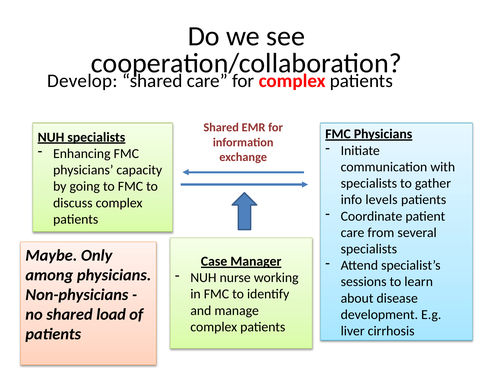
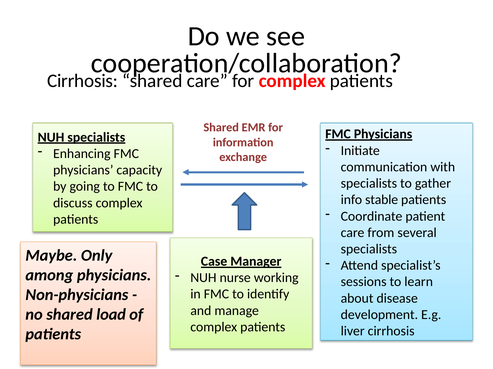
Develop at (82, 81): Develop -> Cirrhosis
levels: levels -> stable
